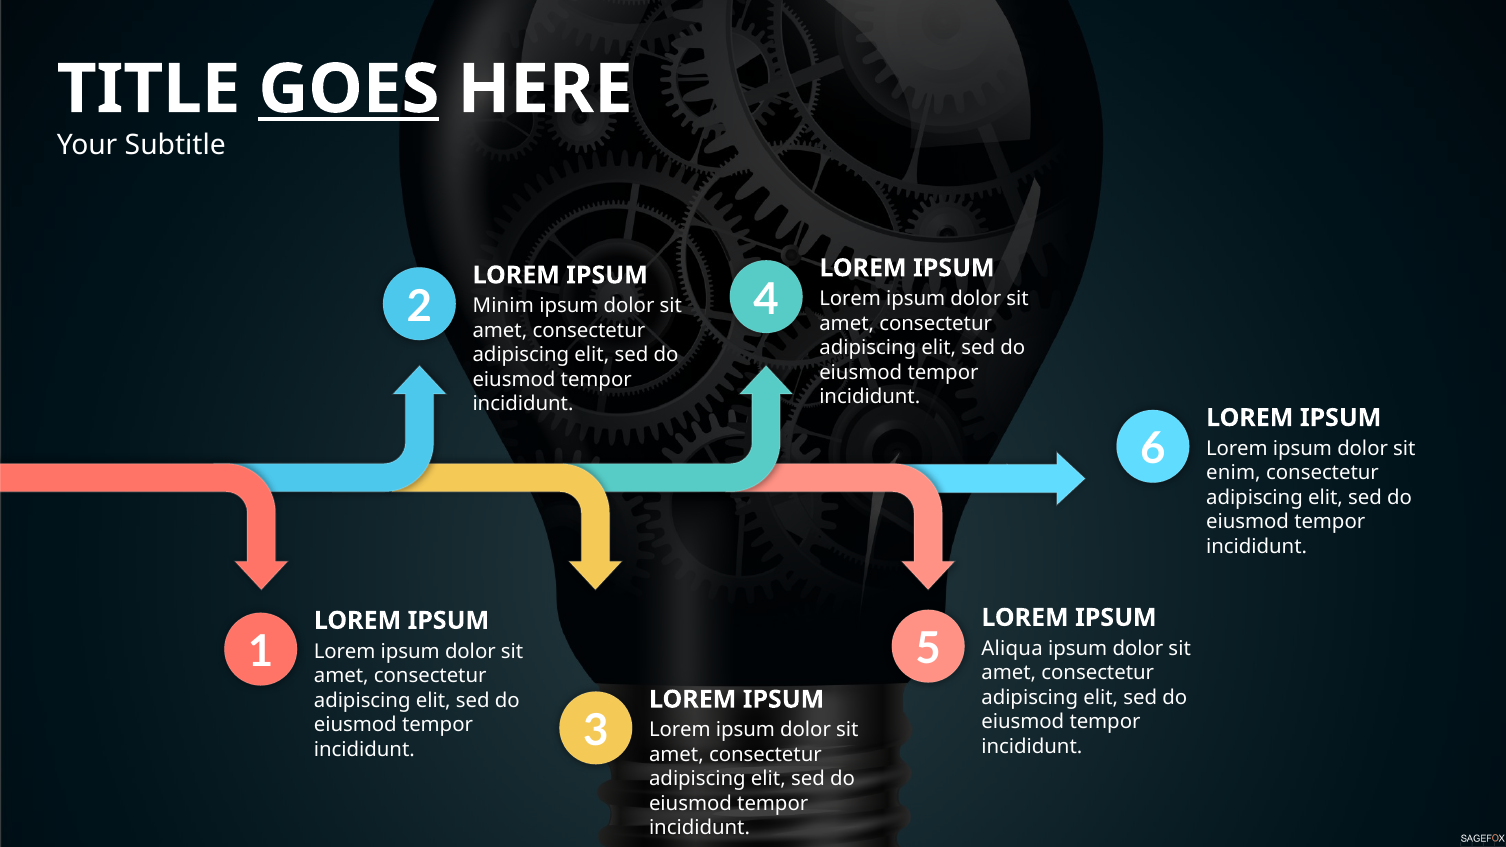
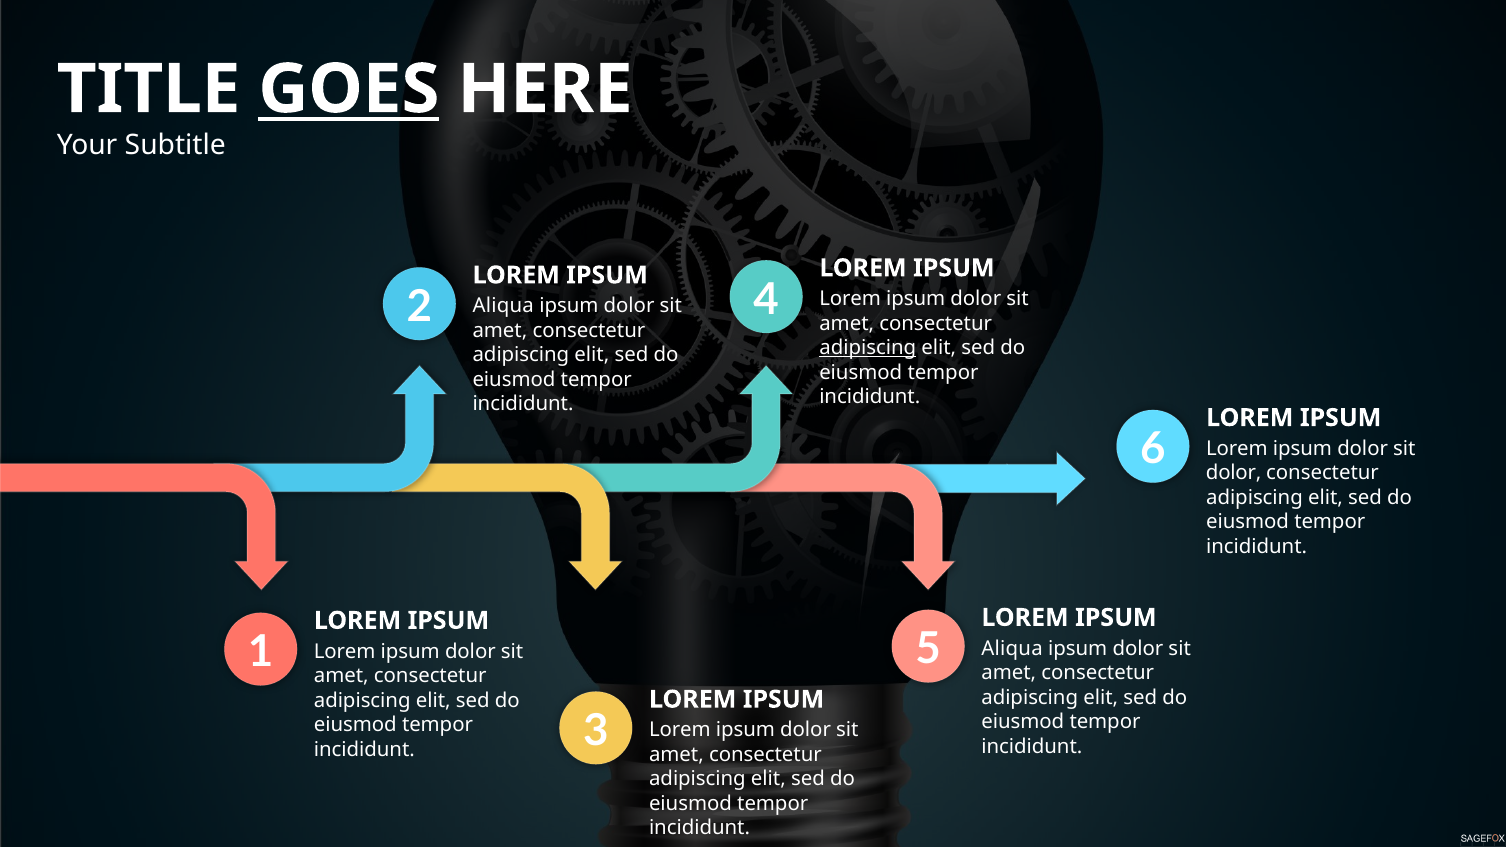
Minim at (503, 306): Minim -> Aliqua
adipiscing at (868, 348) underline: none -> present
enim at (1233, 473): enim -> dolor
